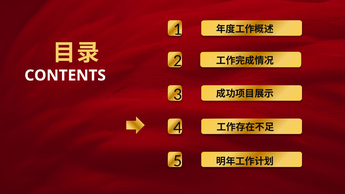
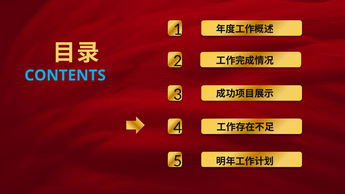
CONTENTS colour: white -> light blue
